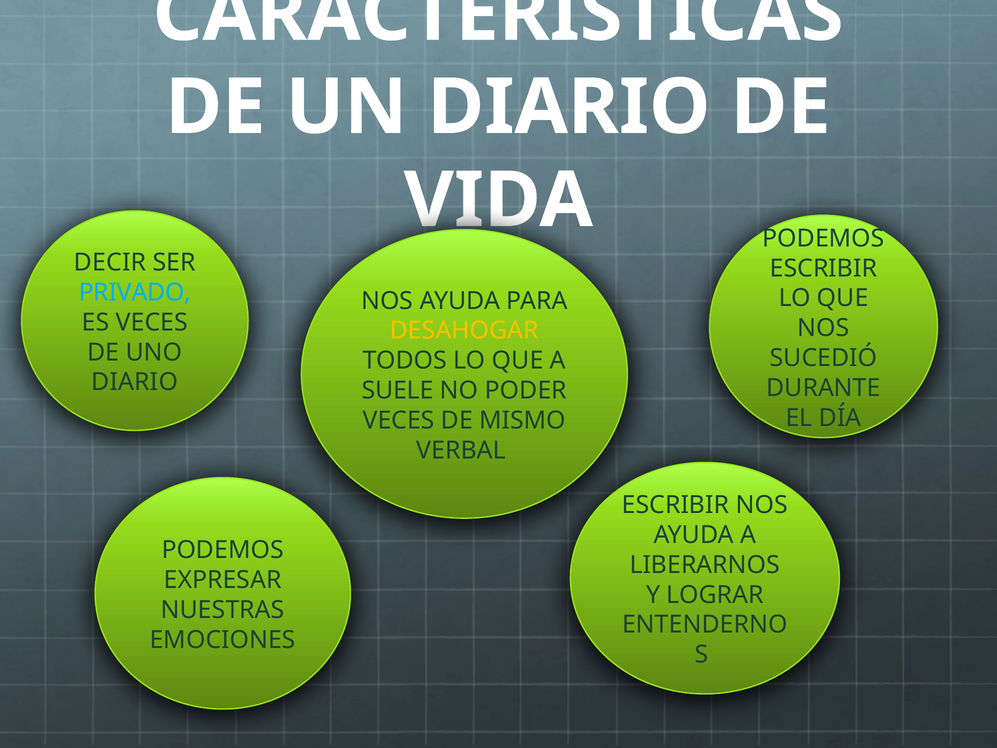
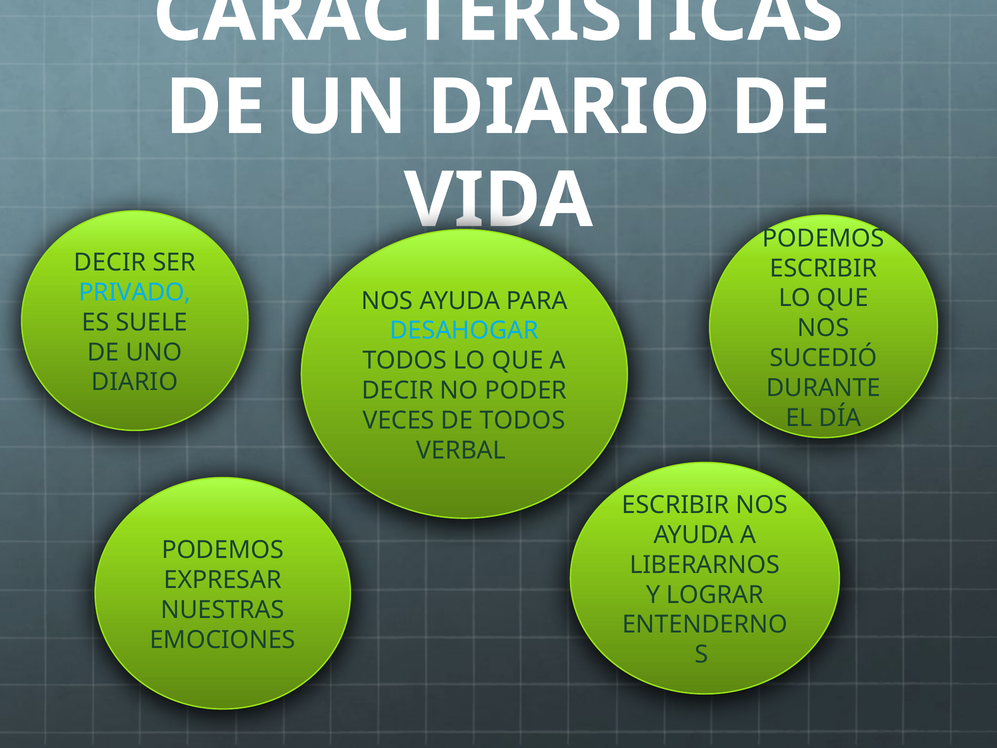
ES VECES: VECES -> SUELE
DESAHOGAR colour: yellow -> light blue
SUELE at (398, 390): SUELE -> DECIR
DE MISMO: MISMO -> TODOS
